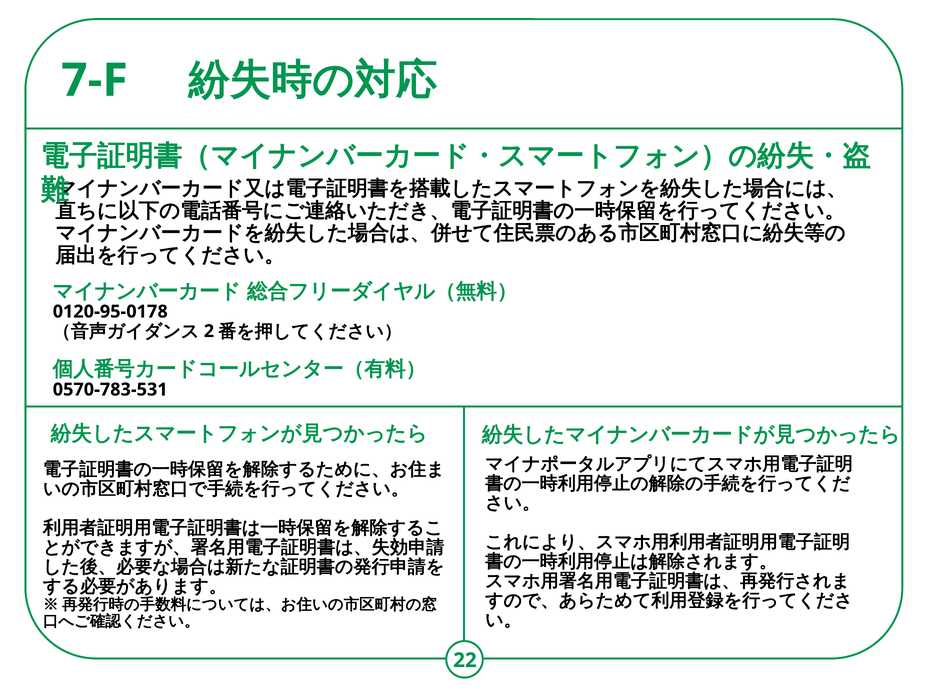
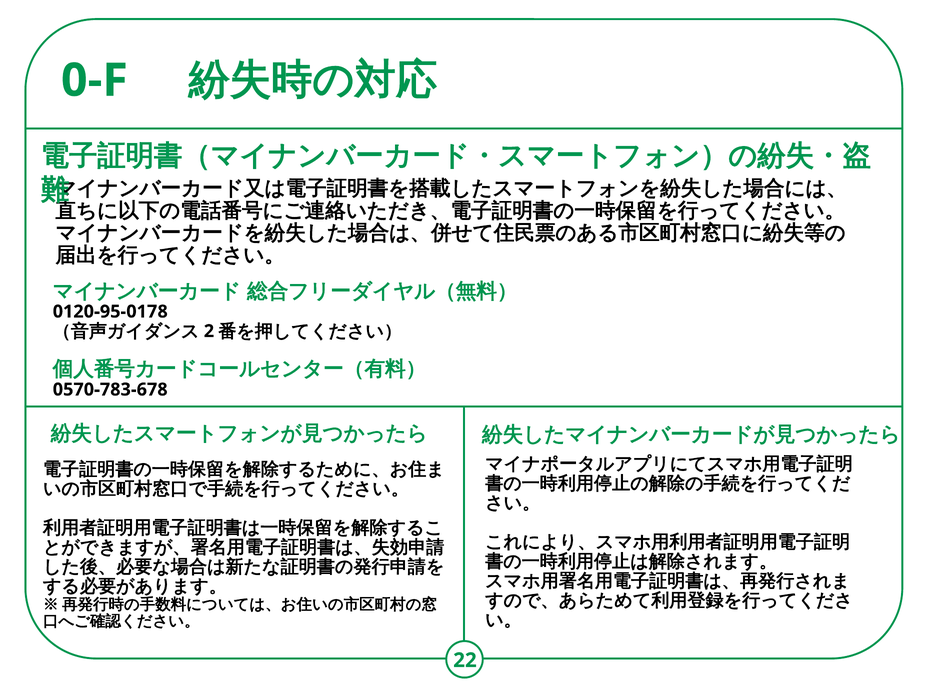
7-F: 7-F -> 0-F
0570-783-531: 0570-783-531 -> 0570-783-678
